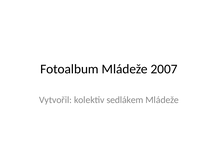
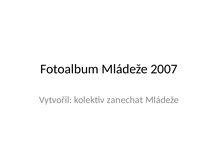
sedlákem: sedlákem -> zanechat
